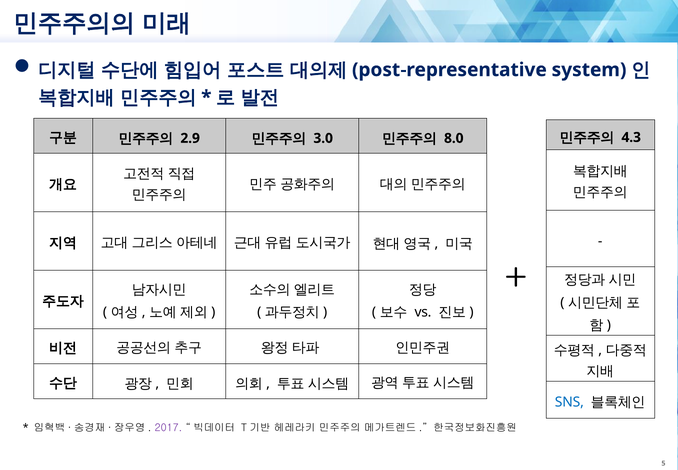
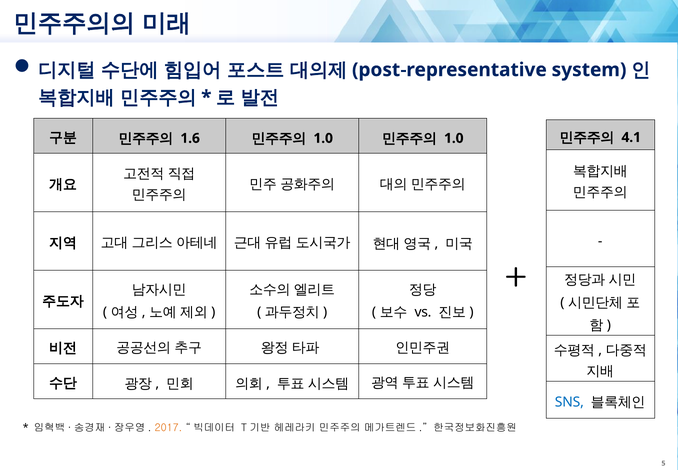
4.3: 4.3 -> 4.1
2.9: 2.9 -> 1.6
3.0 at (323, 138): 3.0 -> 1.0
8.0 at (454, 138): 8.0 -> 1.0
2017 colour: purple -> orange
